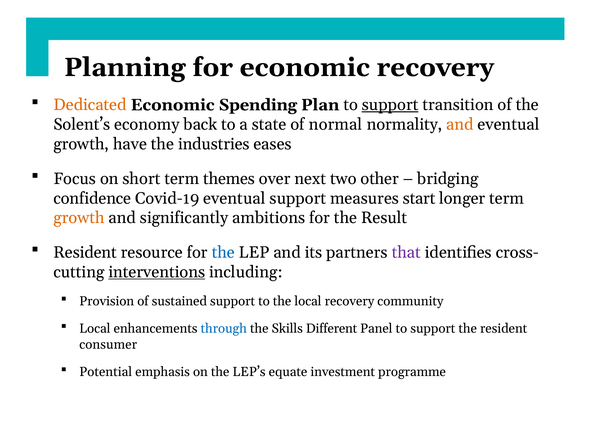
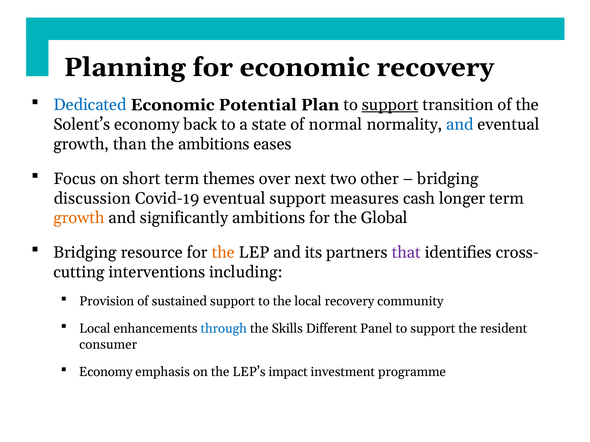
Dedicated colour: orange -> blue
Spending: Spending -> Potential
and at (460, 125) colour: orange -> blue
have: have -> than
the industries: industries -> ambitions
confidence: confidence -> discussion
start: start -> cash
Result: Result -> Global
Resident at (85, 253): Resident -> Bridging
the at (223, 253) colour: blue -> orange
interventions underline: present -> none
Potential at (106, 372): Potential -> Economy
equate: equate -> impact
